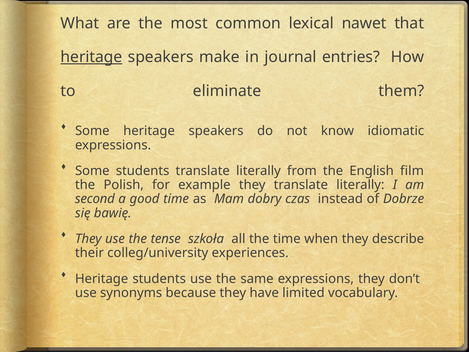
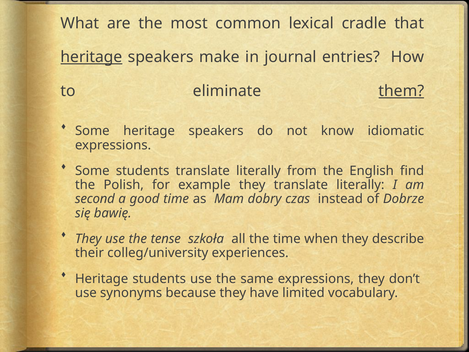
nawet: nawet -> cradle
them underline: none -> present
film: film -> find
